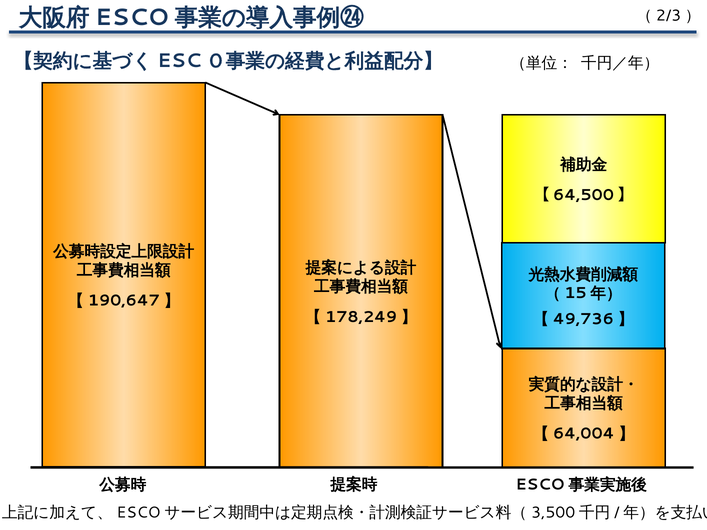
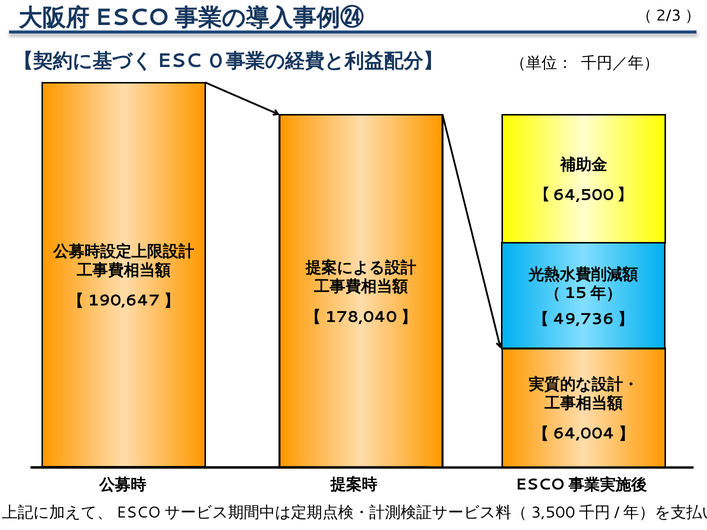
178,249: 178,249 -> 178,040
